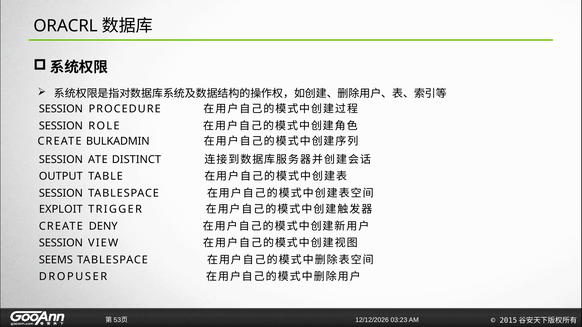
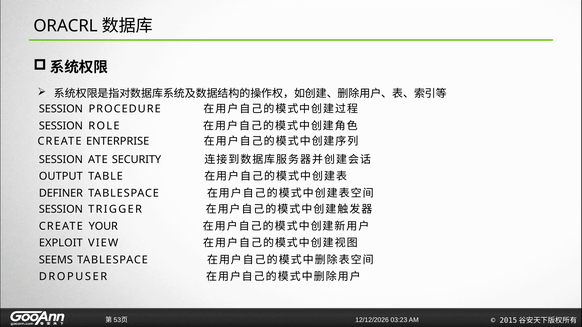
BULKADMIN: BULKADMIN -> ENTERPRISE
DISTINCT: DISTINCT -> SECURITY
SESSION at (61, 193): SESSION -> DEFINER
EXPLOIT at (61, 210): EXPLOIT -> SESSION
DENY: DENY -> YOUR
SESSION at (61, 243): SESSION -> EXPLOIT
